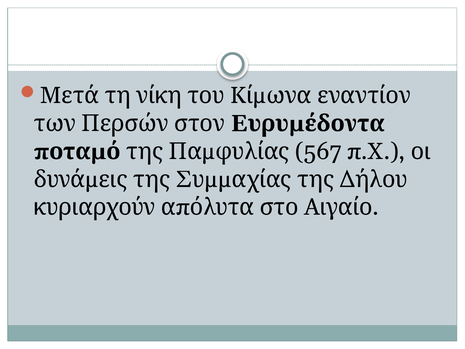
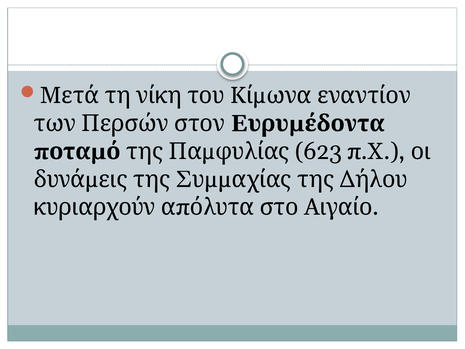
567: 567 -> 623
